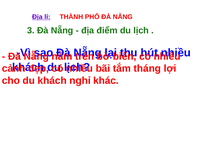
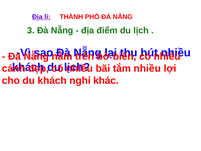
tắm tháng: tháng -> nhiều
